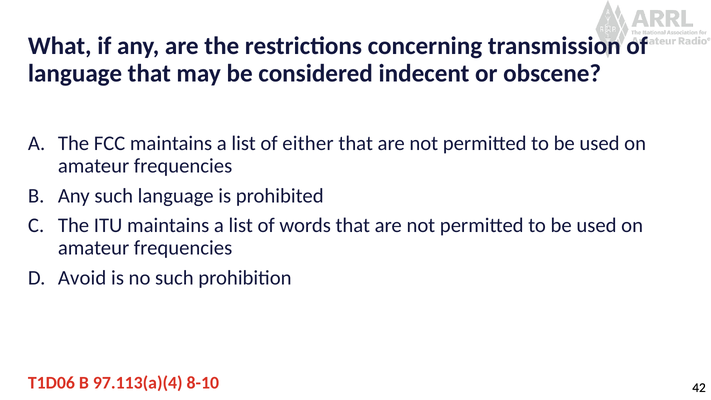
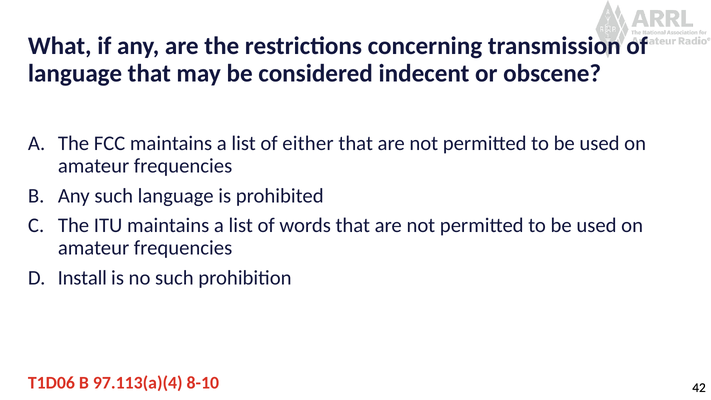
Avoid: Avoid -> Install
